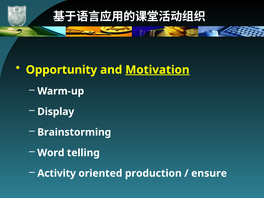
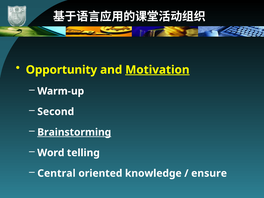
Display: Display -> Second
Brainstorming underline: none -> present
Activity: Activity -> Central
production: production -> knowledge
